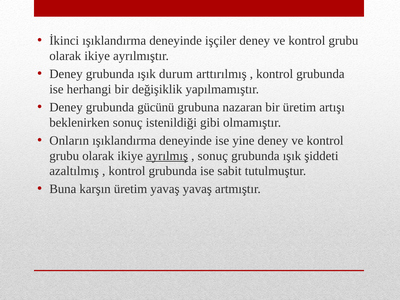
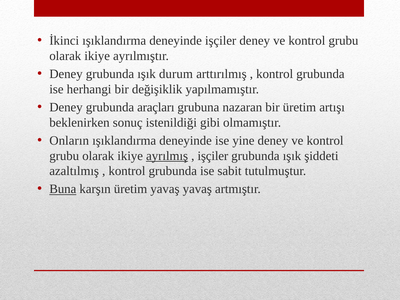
gücünü: gücünü -> araçları
sonuç at (213, 156): sonuç -> işçiler
Buna underline: none -> present
